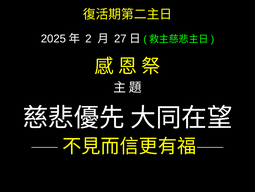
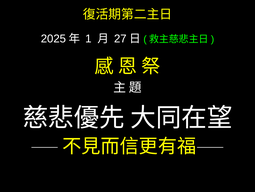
2: 2 -> 1
